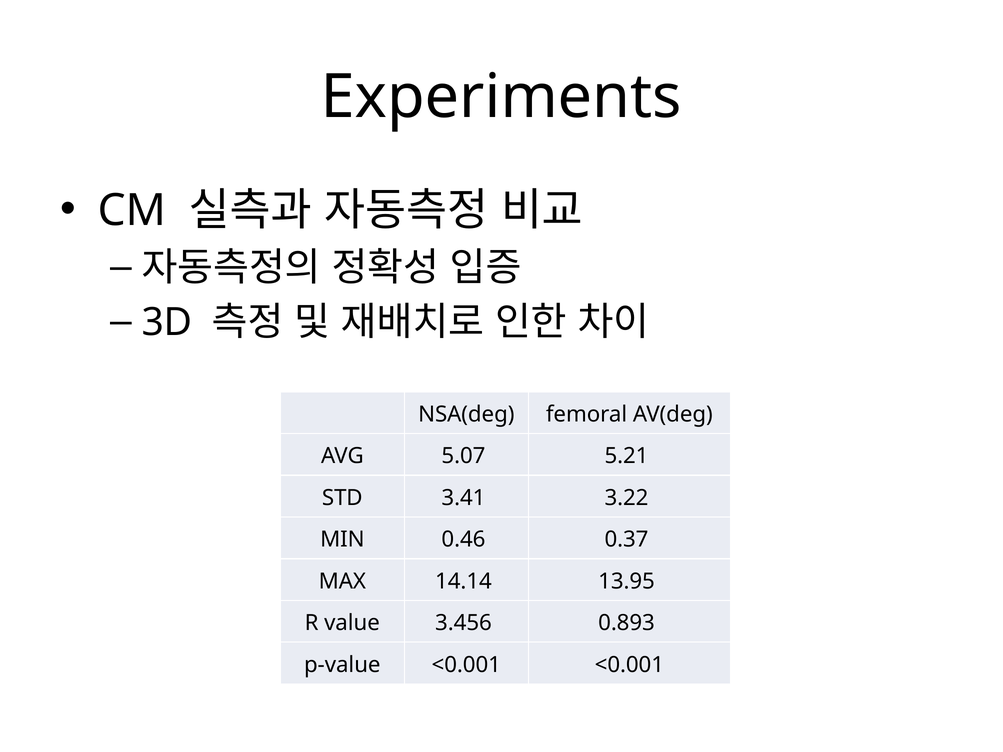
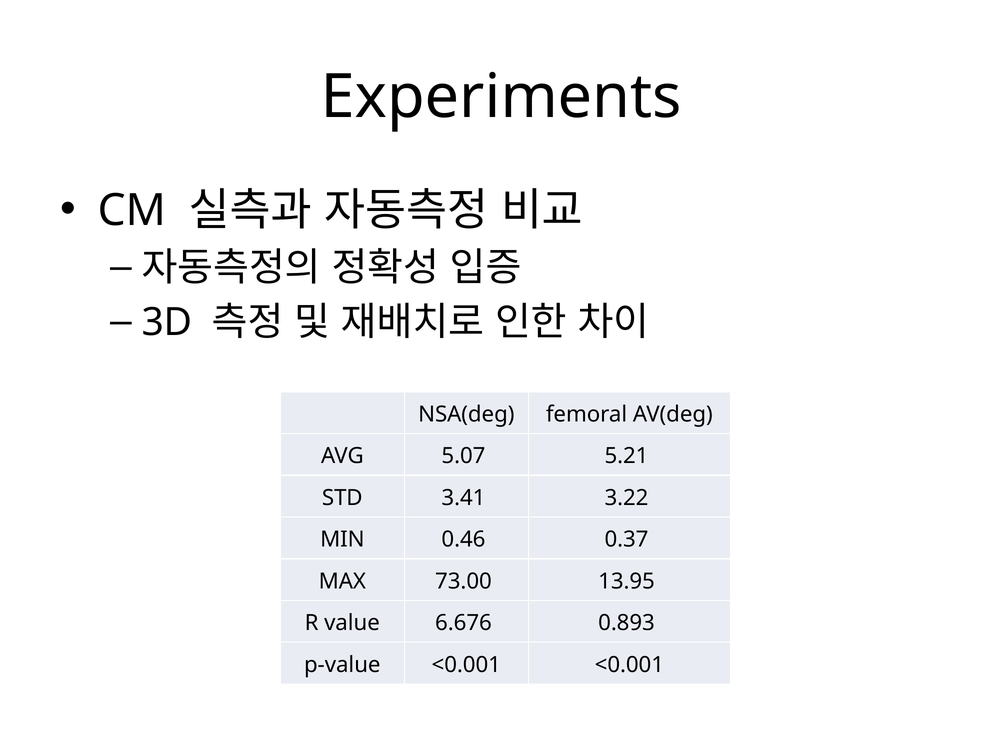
14.14: 14.14 -> 73.00
3.456: 3.456 -> 6.676
